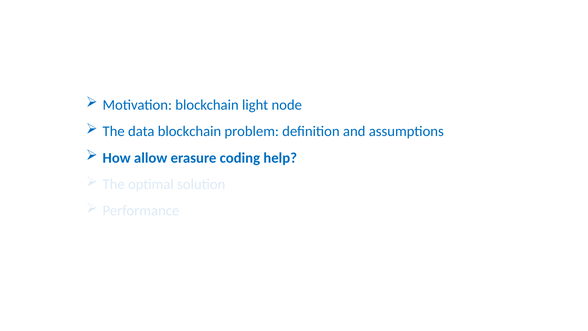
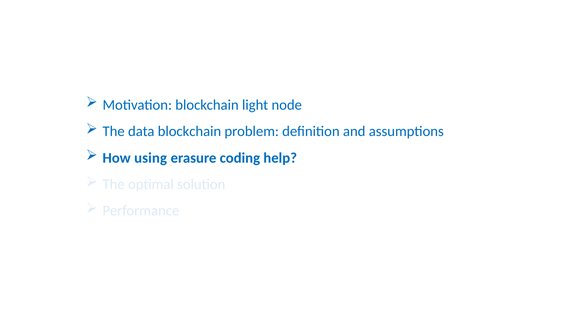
allow: allow -> using
